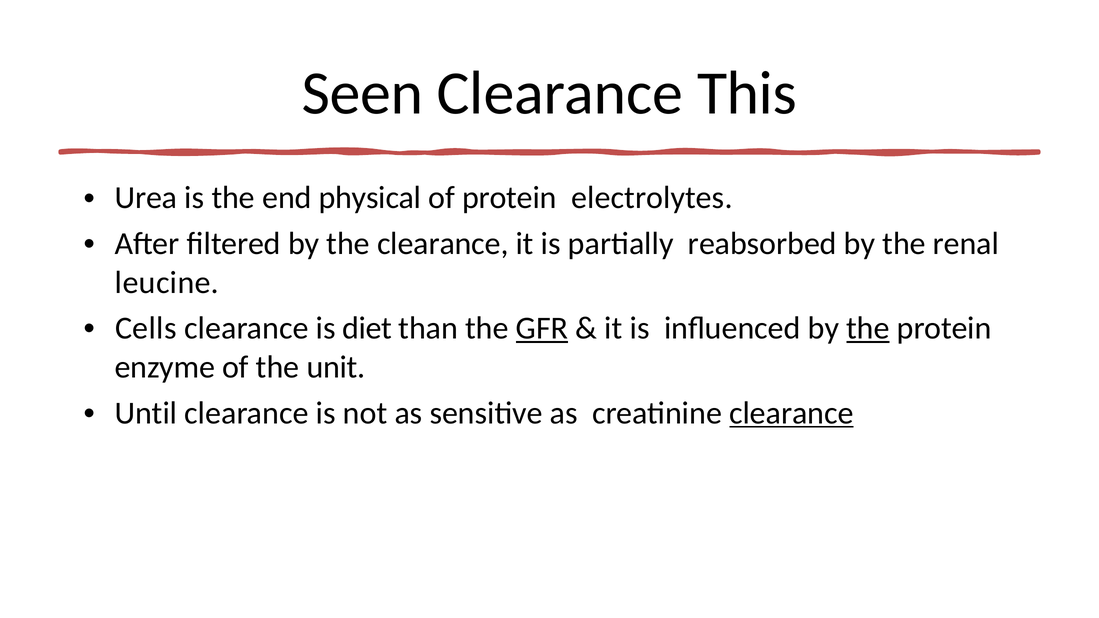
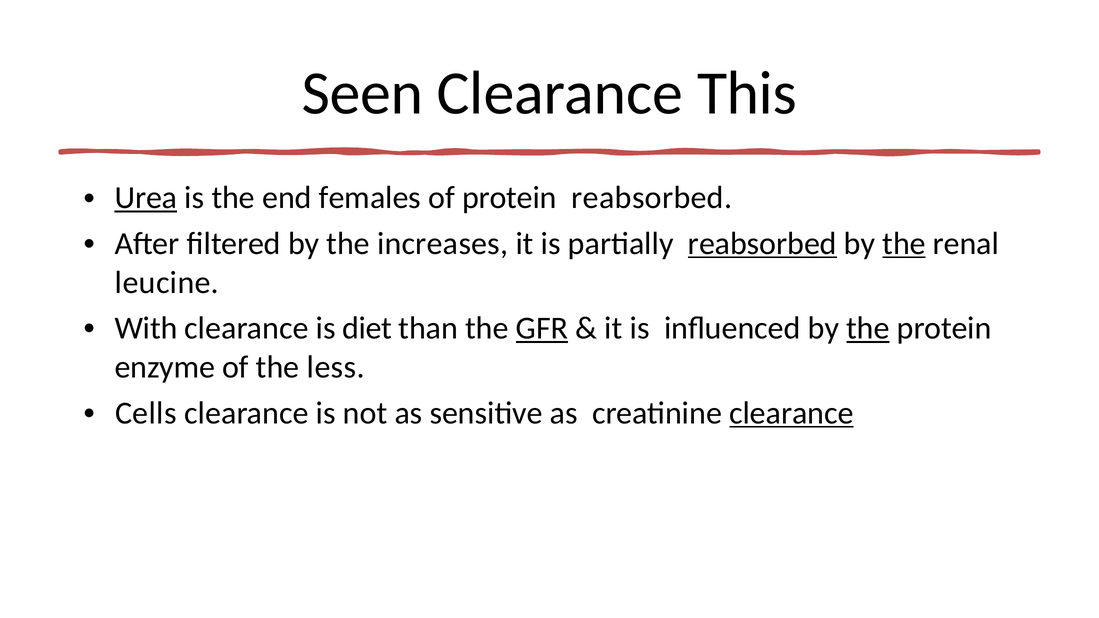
Urea underline: none -> present
physical: physical -> females
protein electrolytes: electrolytes -> reabsorbed
the clearance: clearance -> increases
reabsorbed at (762, 244) underline: none -> present
the at (904, 244) underline: none -> present
Cells: Cells -> With
unit: unit -> less
Until: Until -> Cells
